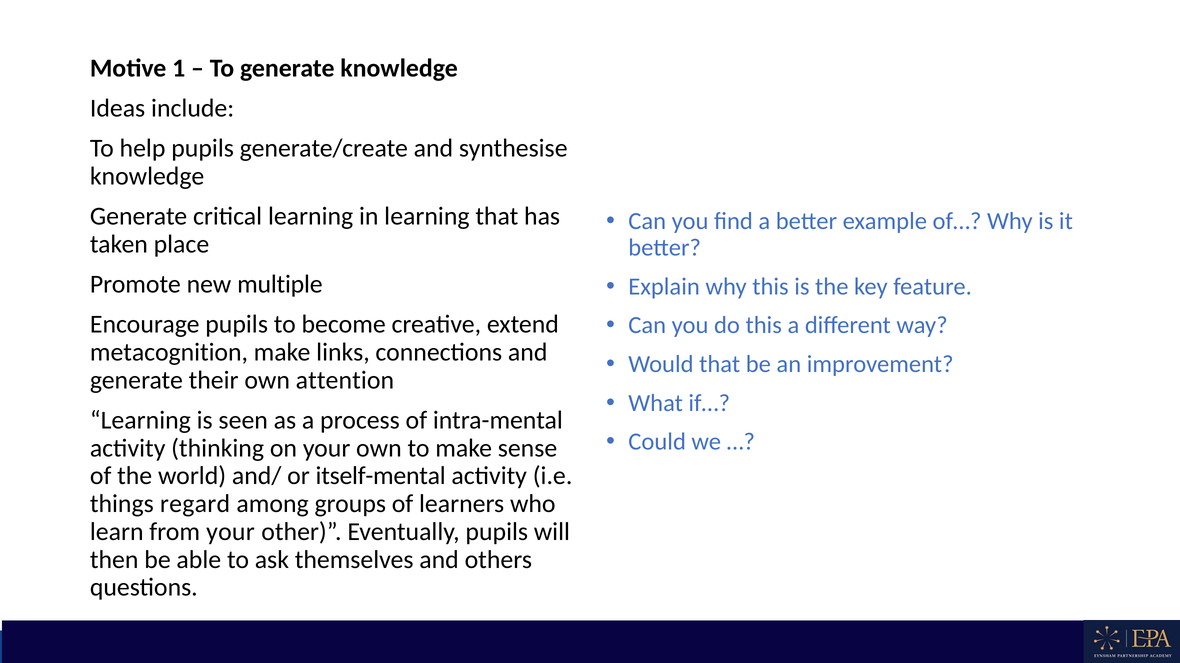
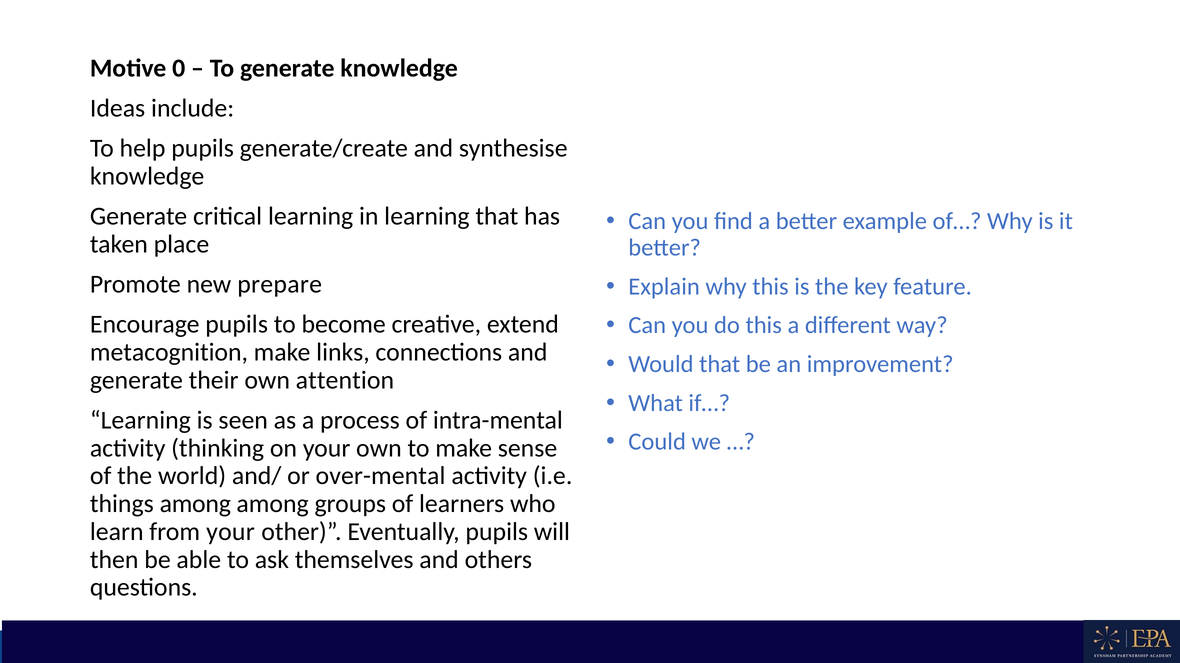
1: 1 -> 0
multiple: multiple -> prepare
itself-mental: itself-mental -> over-mental
things regard: regard -> among
